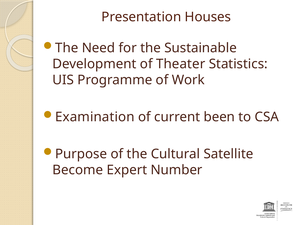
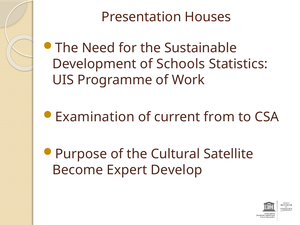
Theater: Theater -> Schools
been: been -> from
Number: Number -> Develop
